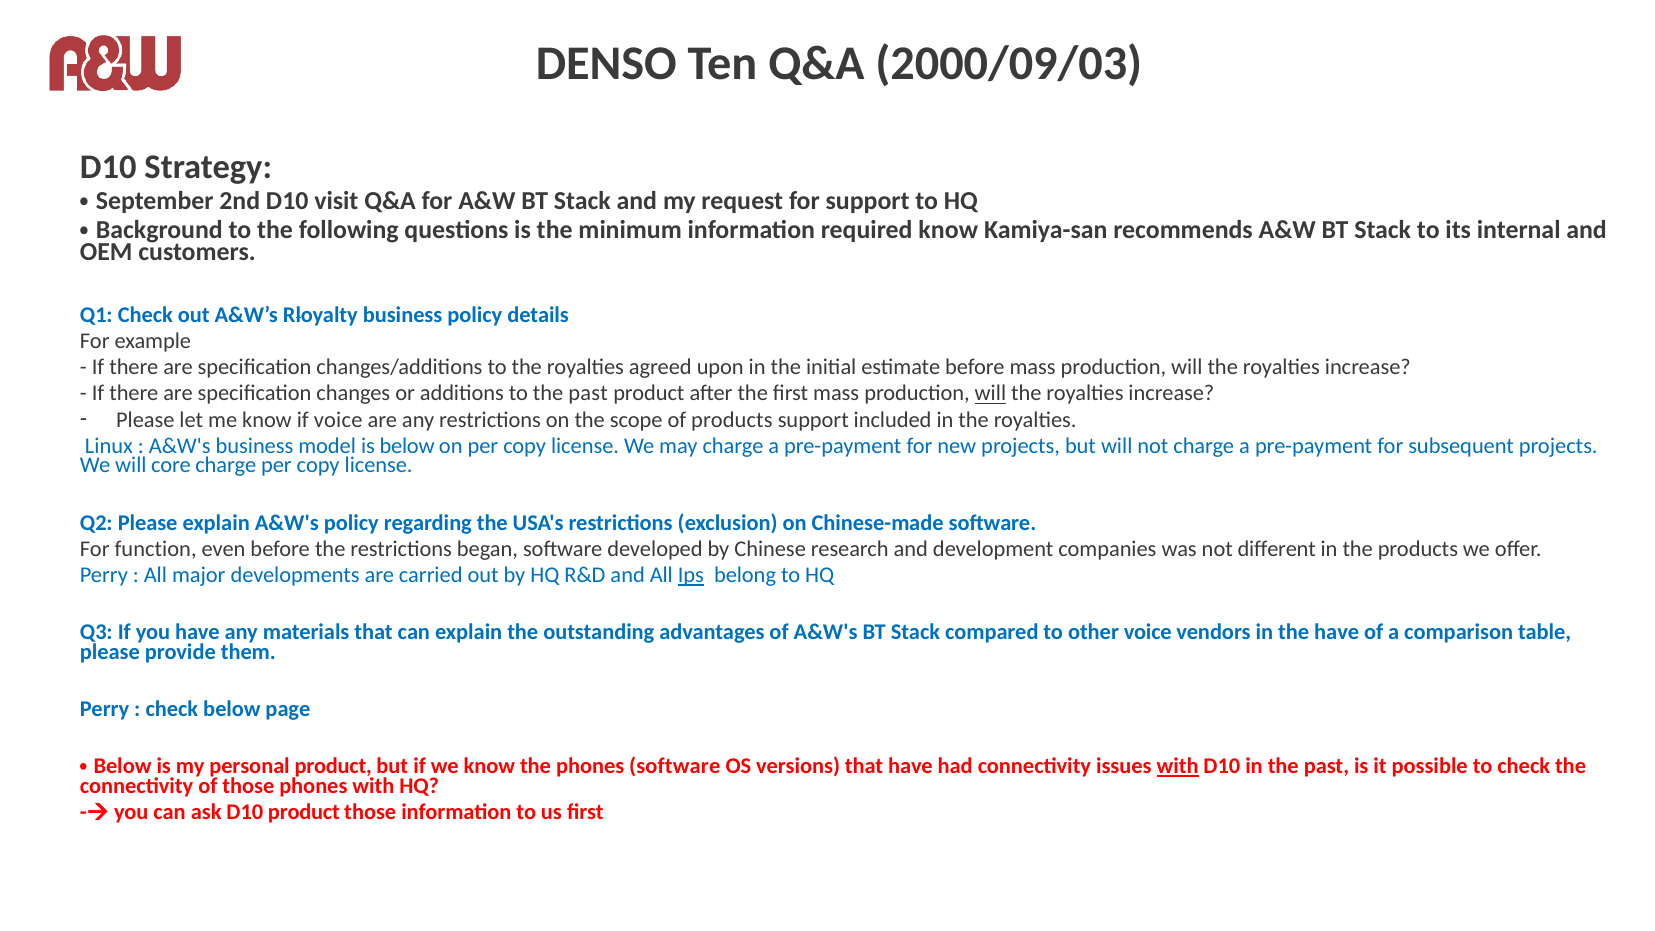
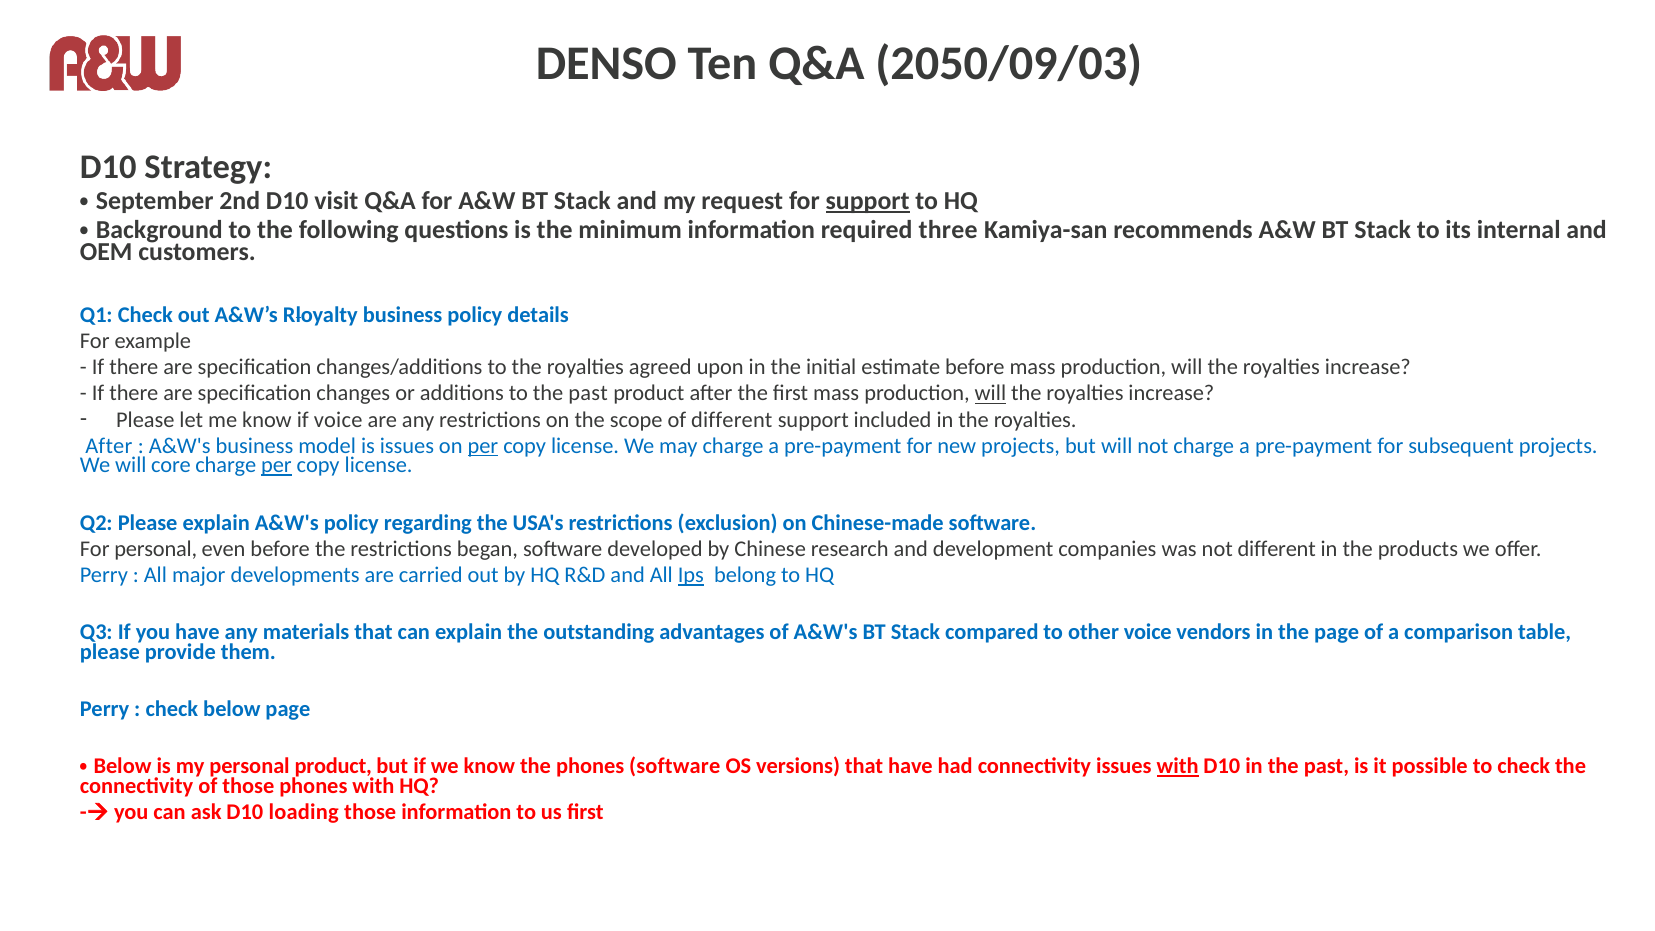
2000/09/03: 2000/09/03 -> 2050/09/03
support at (868, 201) underline: none -> present
required know: know -> three
of products: products -> different
Linux at (109, 446): Linux -> After
is below: below -> issues
per at (483, 446) underline: none -> present
per at (276, 465) underline: none -> present
For function: function -> personal
the have: have -> page
D10 product: product -> loading
